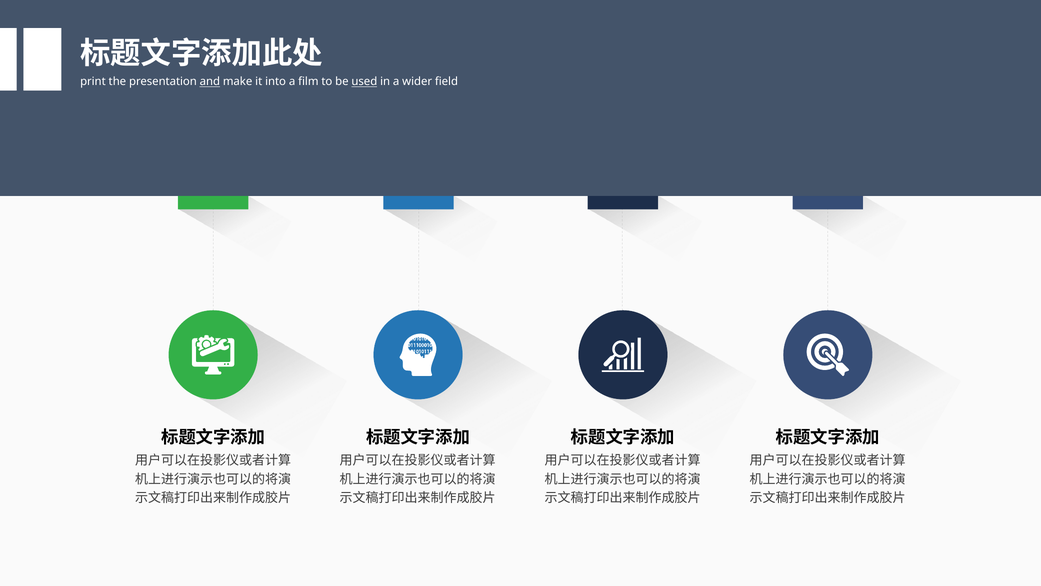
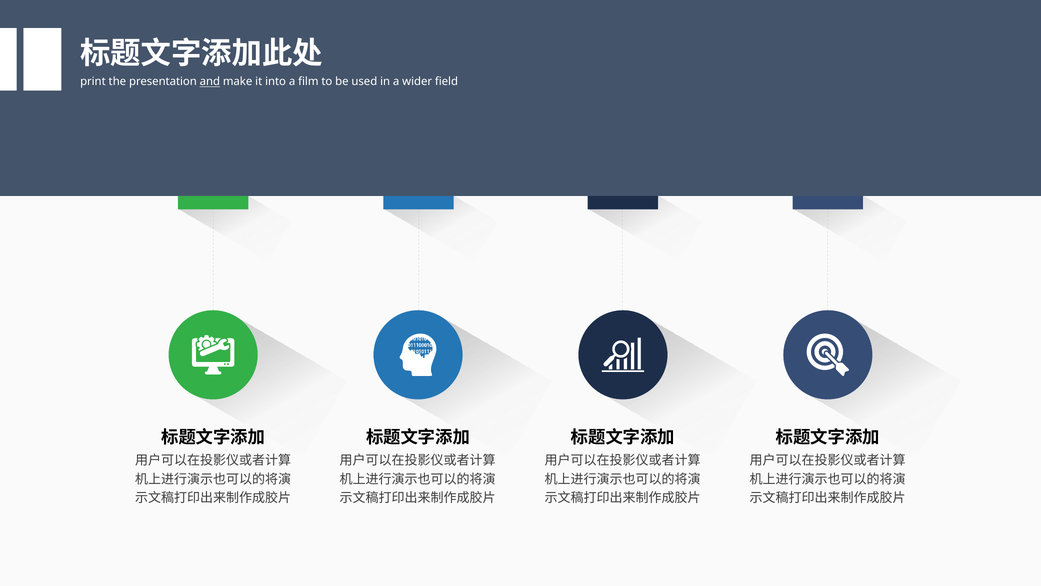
used underline: present -> none
